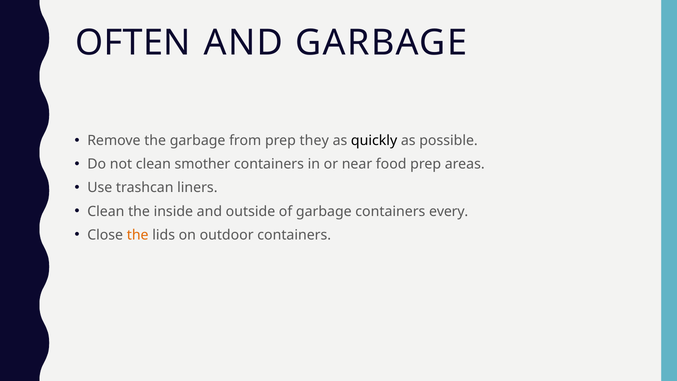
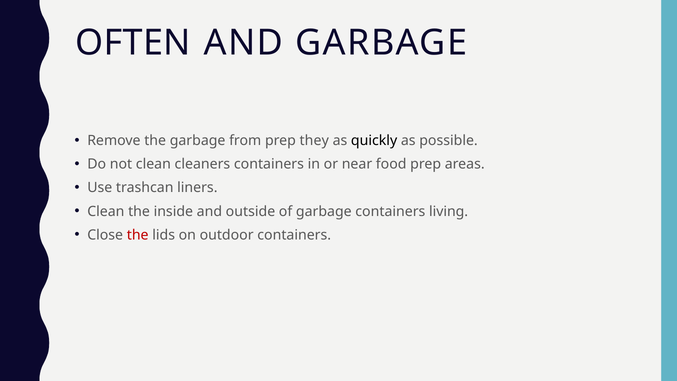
smother: smother -> cleaners
every: every -> living
the at (138, 235) colour: orange -> red
